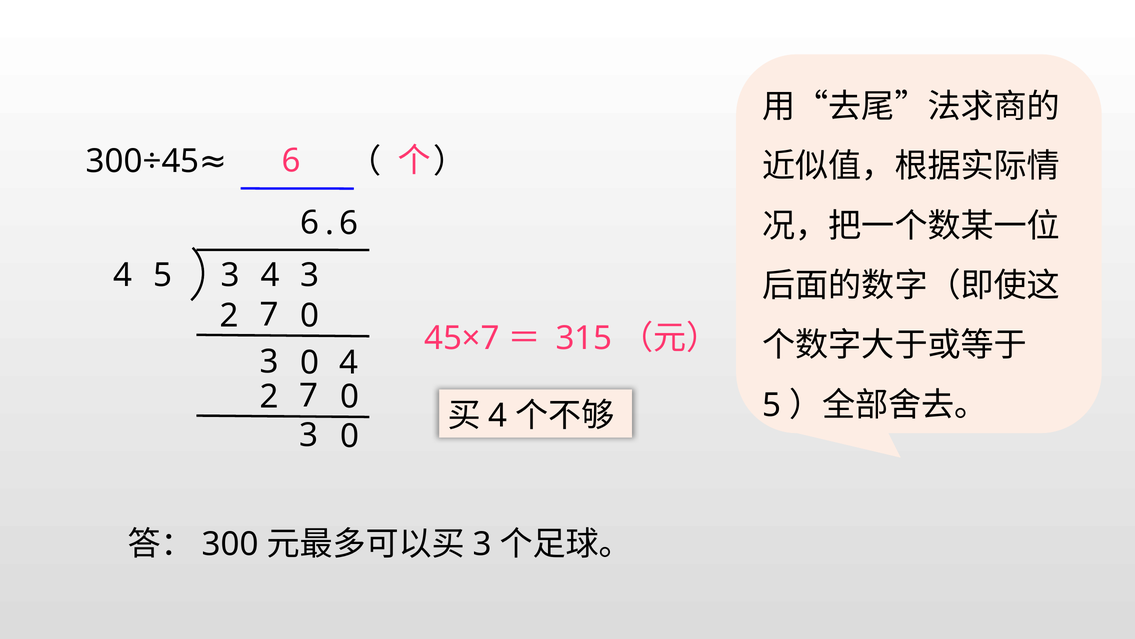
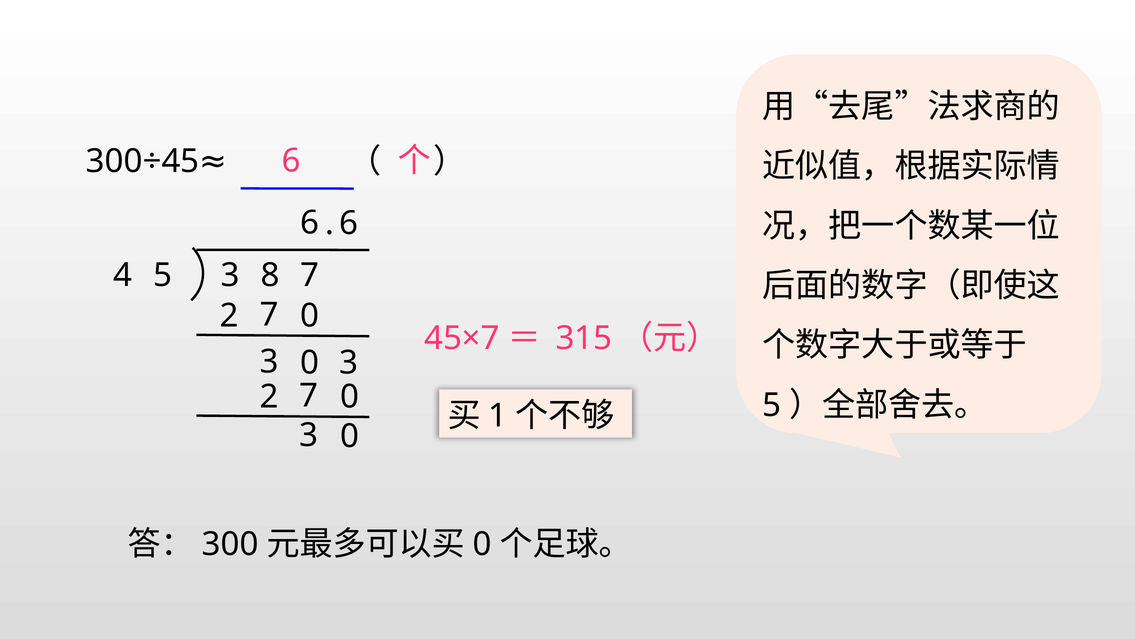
4 at (270, 275): 4 -> 8
4 3: 3 -> 7
4 at (349, 363): 4 -> 3
4 at (498, 415): 4 -> 1
3 at (482, 544): 3 -> 0
